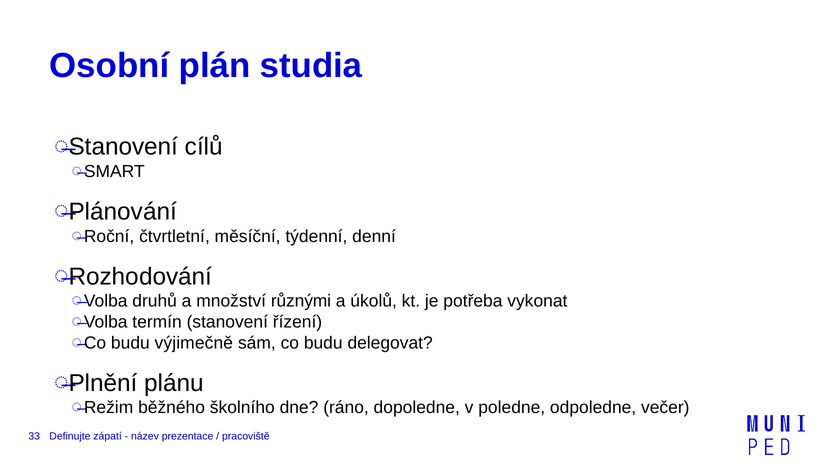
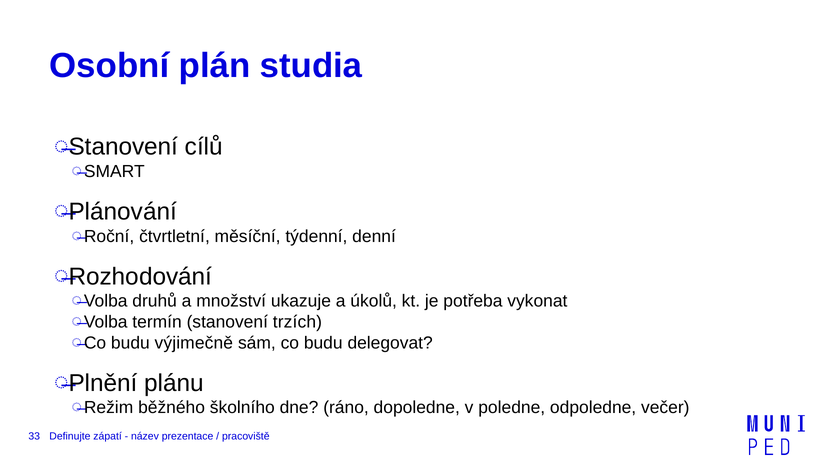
různými: různými -> ukazuje
řízení: řízení -> trzích
